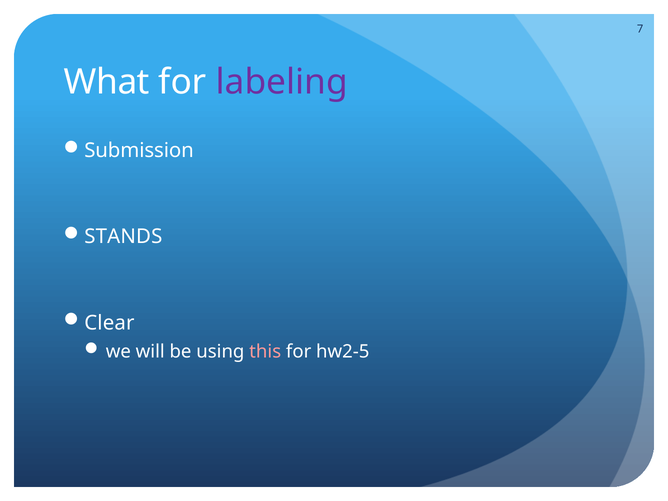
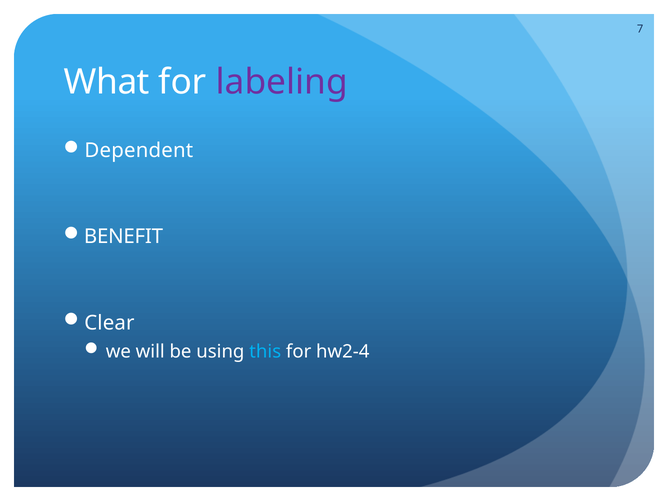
Submission: Submission -> Dependent
STANDS: STANDS -> BENEFIT
this colour: pink -> light blue
hw2-5: hw2-5 -> hw2-4
